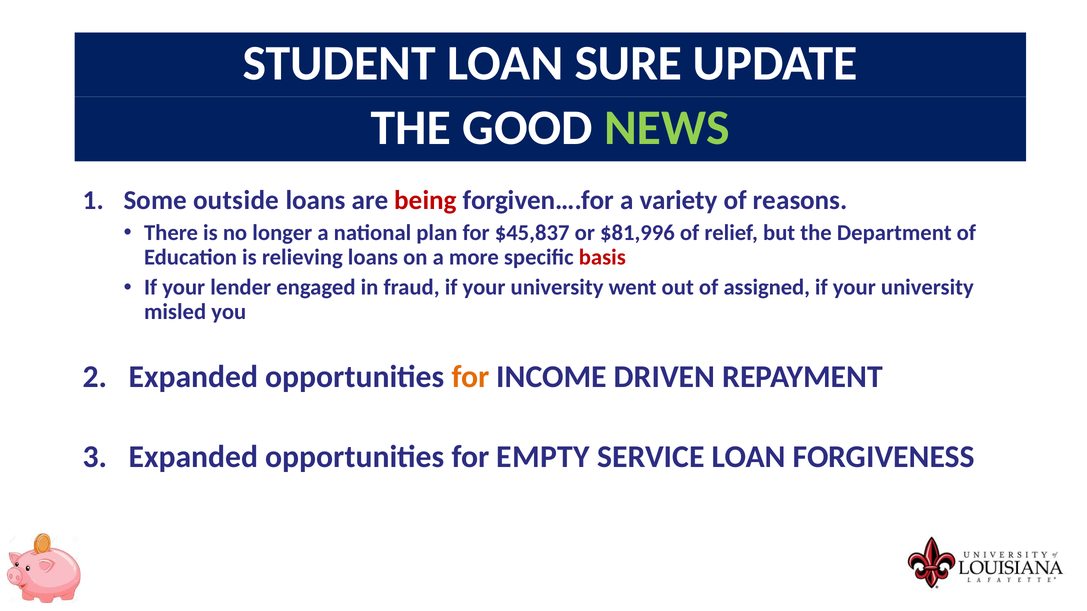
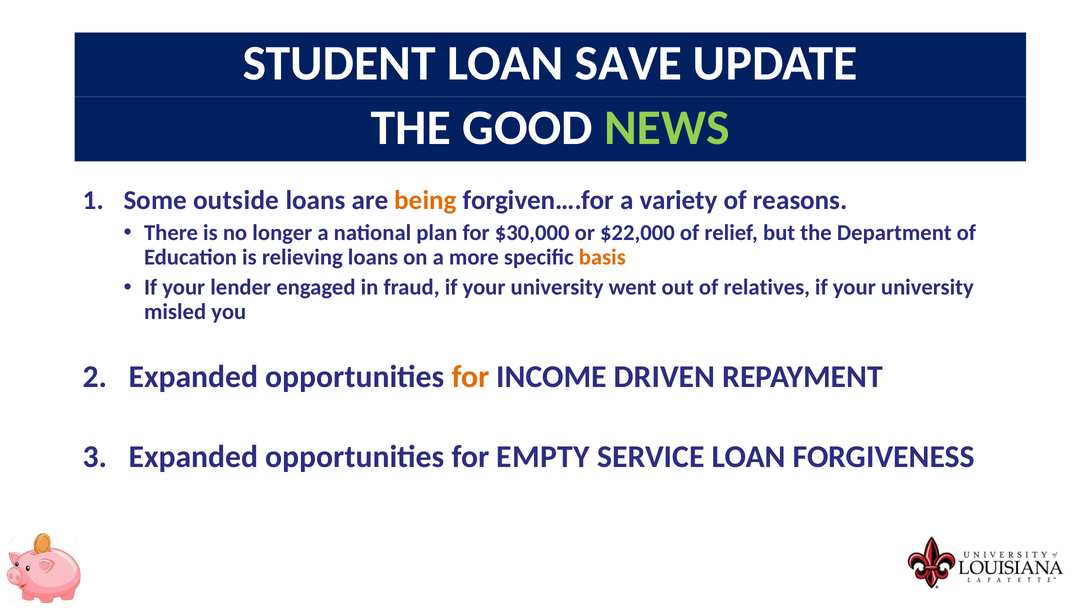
SURE: SURE -> SAVE
being colour: red -> orange
$45,837: $45,837 -> $30,000
$81,996: $81,996 -> $22,000
basis colour: red -> orange
assigned: assigned -> relatives
